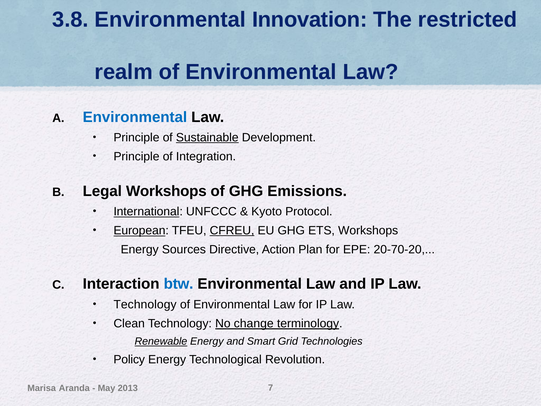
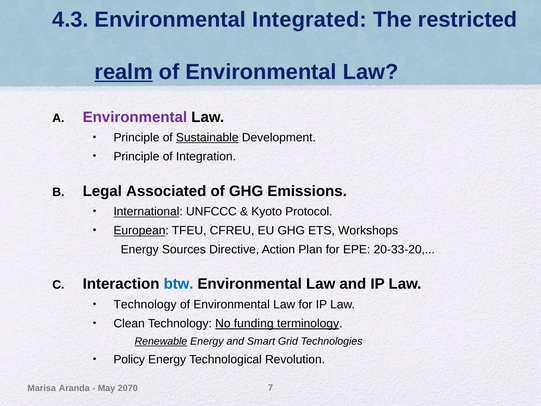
3.8: 3.8 -> 4.3
Innovation: Innovation -> Integrated
realm underline: none -> present
Environmental at (135, 117) colour: blue -> purple
Legal Workshops: Workshops -> Associated
CFREU underline: present -> none
20-70-20: 20-70-20 -> 20-33-20
change: change -> funding
2013: 2013 -> 2070
